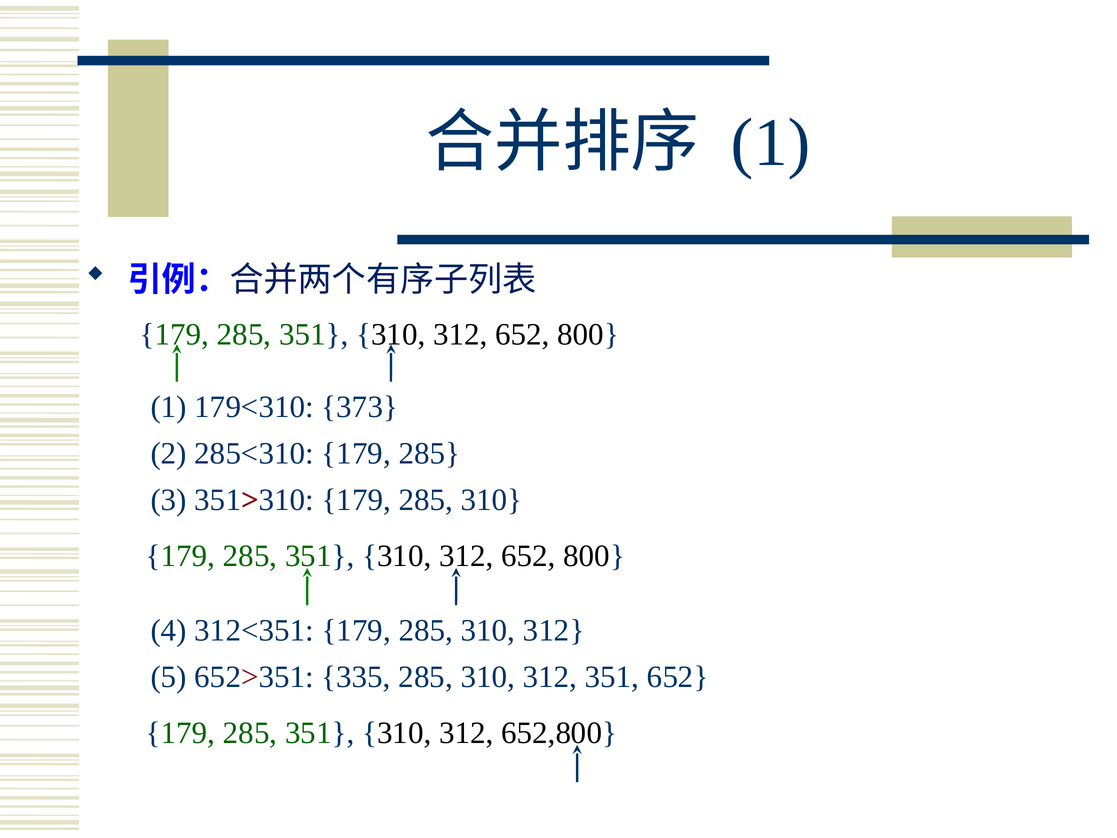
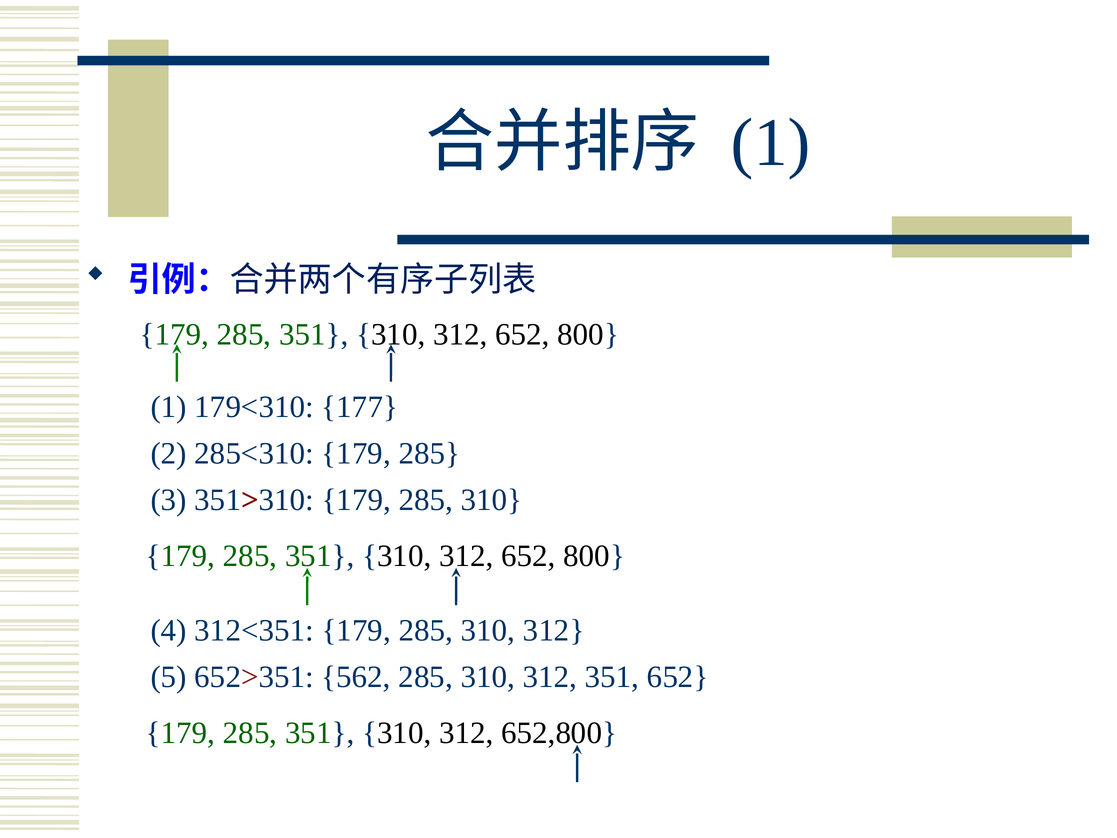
373: 373 -> 177
335: 335 -> 562
